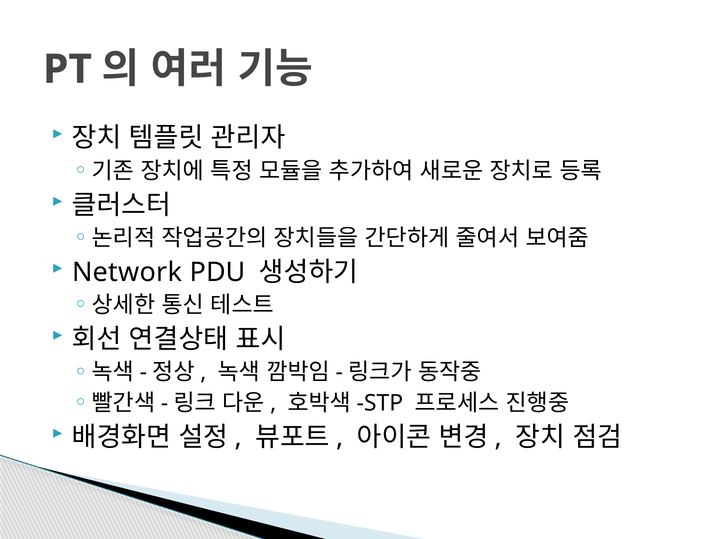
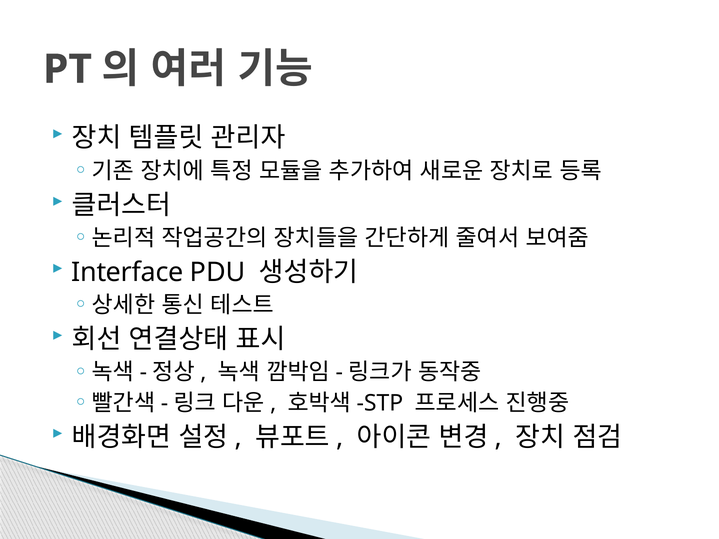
Network: Network -> Interface
